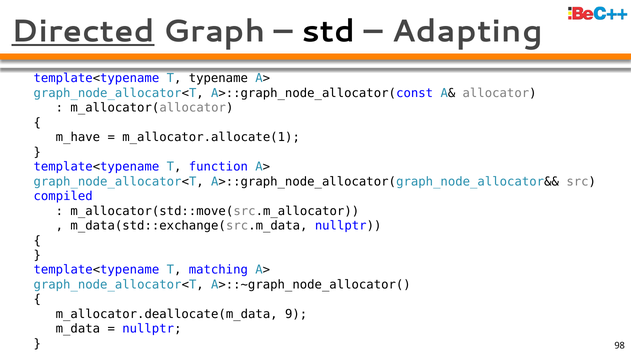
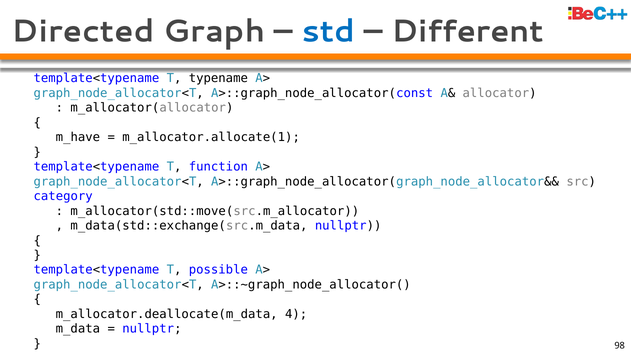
Directed underline: present -> none
std colour: black -> blue
Adapting: Adapting -> Different
compiled: compiled -> category
matching: matching -> possible
9: 9 -> 4
